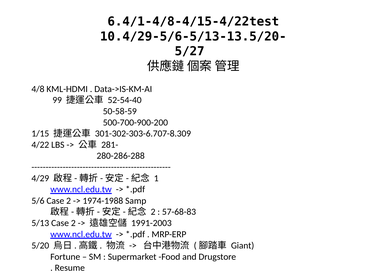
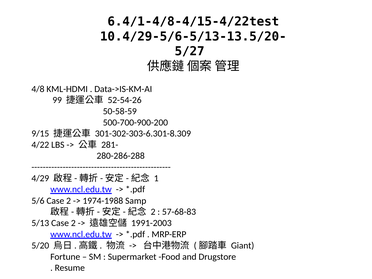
52-54-40: 52-54-40 -> 52-54-26
1/15: 1/15 -> 9/15
301-302-303-6.707-8.309: 301-302-303-6.707-8.309 -> 301-302-303-6.301-8.309
